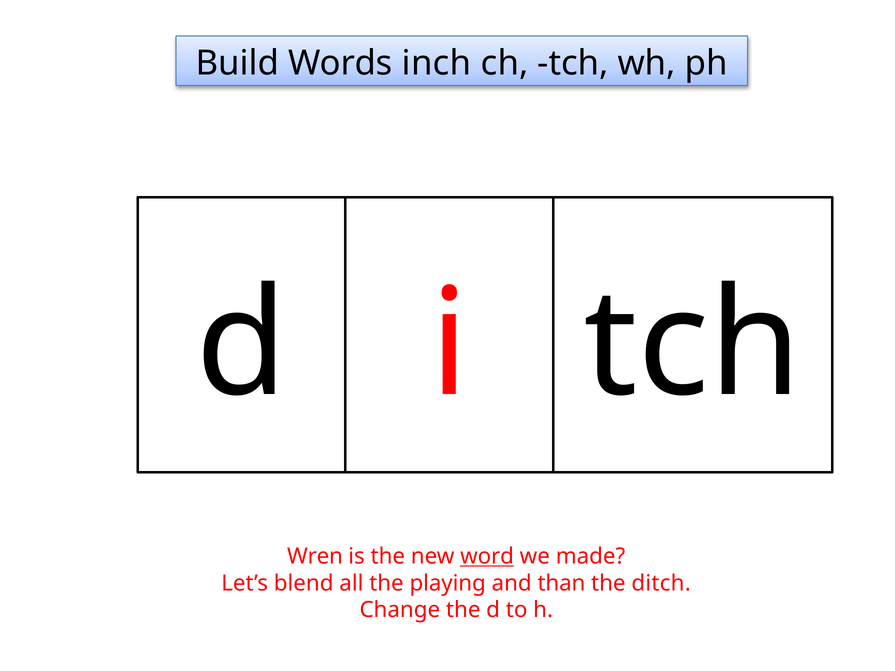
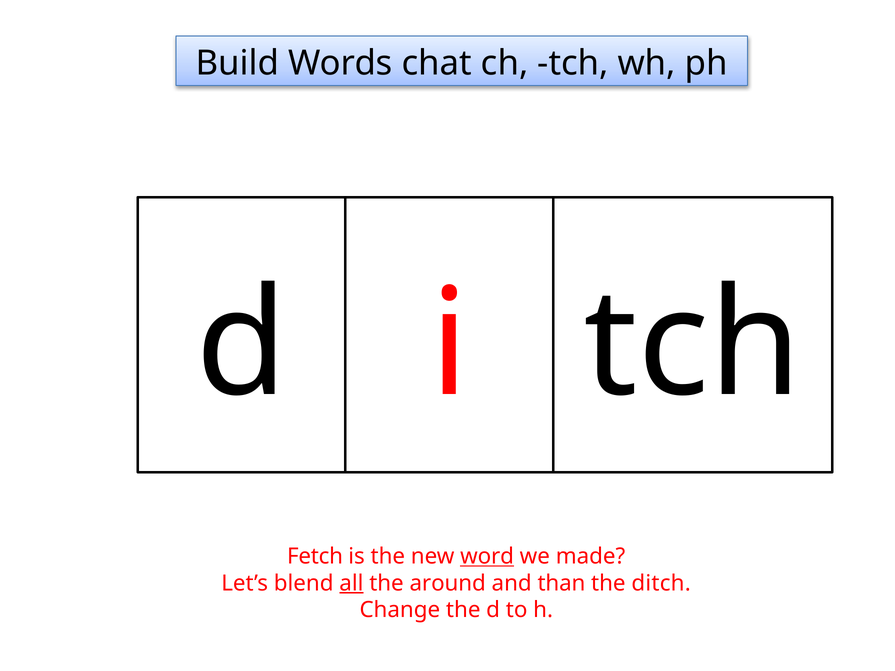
inch: inch -> chat
Wren: Wren -> Fetch
all underline: none -> present
playing: playing -> around
